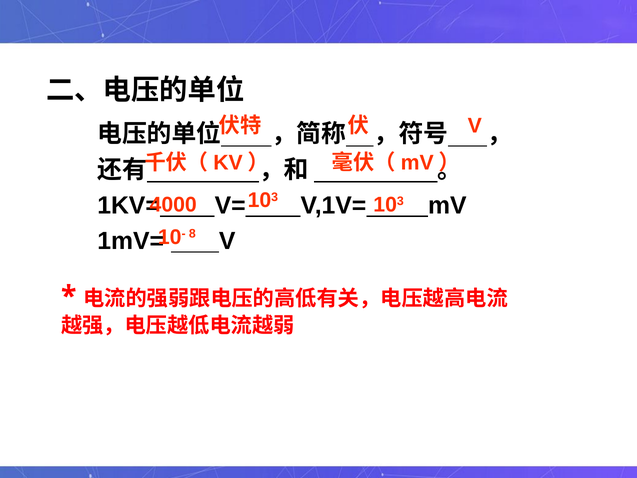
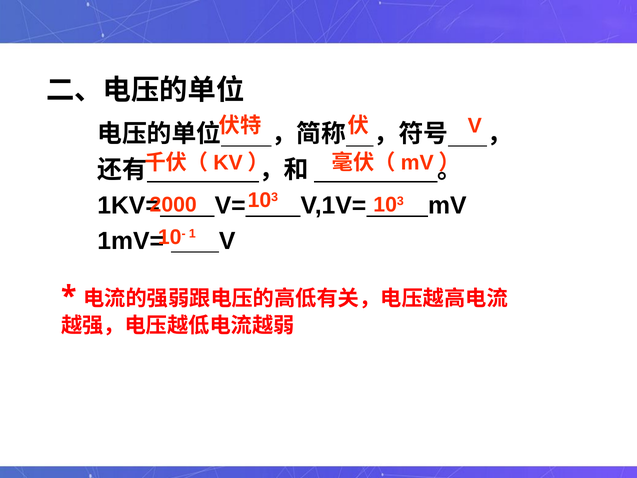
4000: 4000 -> 2000
8: 8 -> 1
